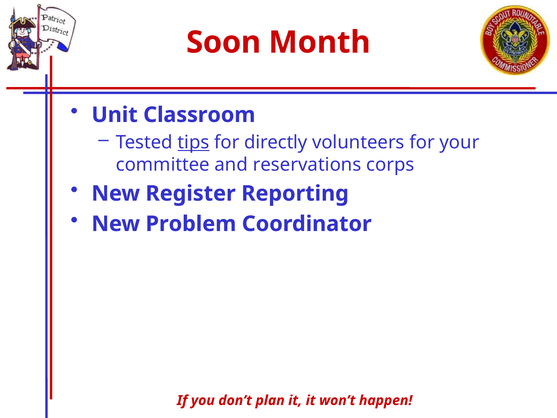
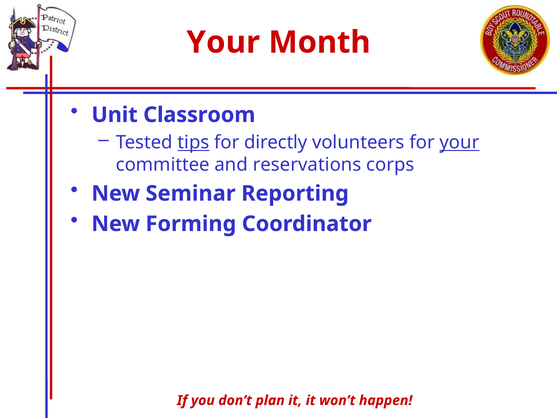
Soon at (224, 42): Soon -> Your
your at (459, 142) underline: none -> present
Register: Register -> Seminar
Problem: Problem -> Forming
